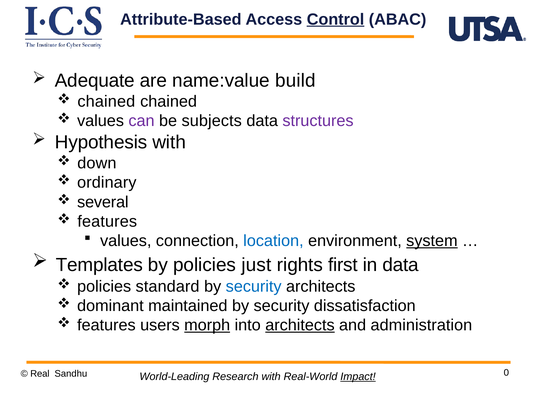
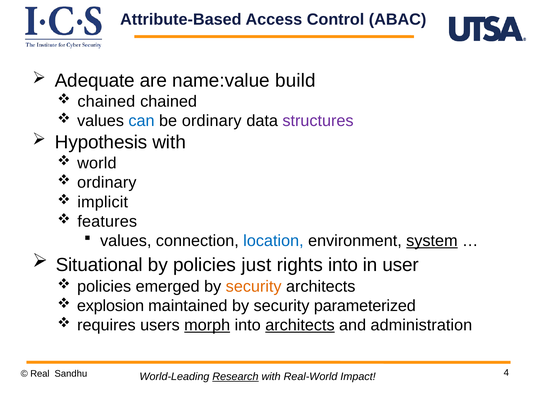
Control underline: present -> none
can colour: purple -> blue
be subjects: subjects -> ordinary
down: down -> world
several: several -> implicit
Templates: Templates -> Situational
rights first: first -> into
in data: data -> user
standard: standard -> emerged
security at (254, 286) colour: blue -> orange
dominant: dominant -> explosion
dissatisfaction: dissatisfaction -> parameterized
features at (106, 325): features -> requires
0: 0 -> 4
Research underline: none -> present
Impact underline: present -> none
